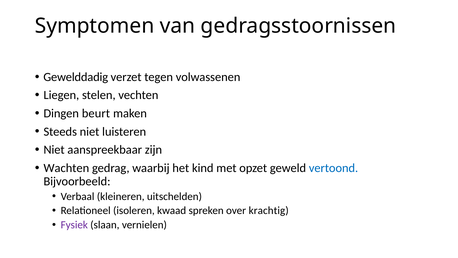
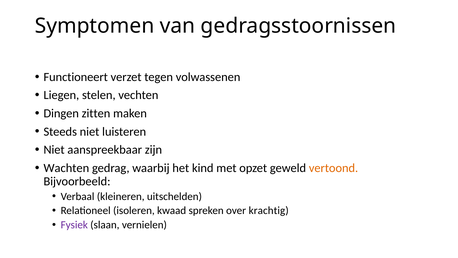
Gewelddadig: Gewelddadig -> Functioneert
beurt: beurt -> zitten
vertoond colour: blue -> orange
